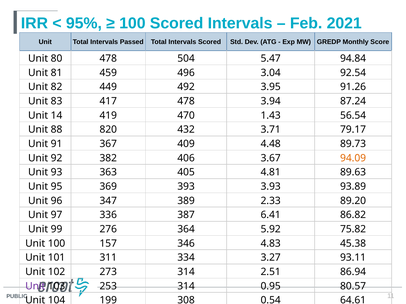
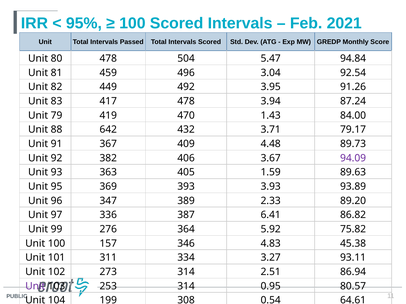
14: 14 -> 79
56.54: 56.54 -> 84.00
820: 820 -> 642
94.09 colour: orange -> purple
4.81: 4.81 -> 1.59
